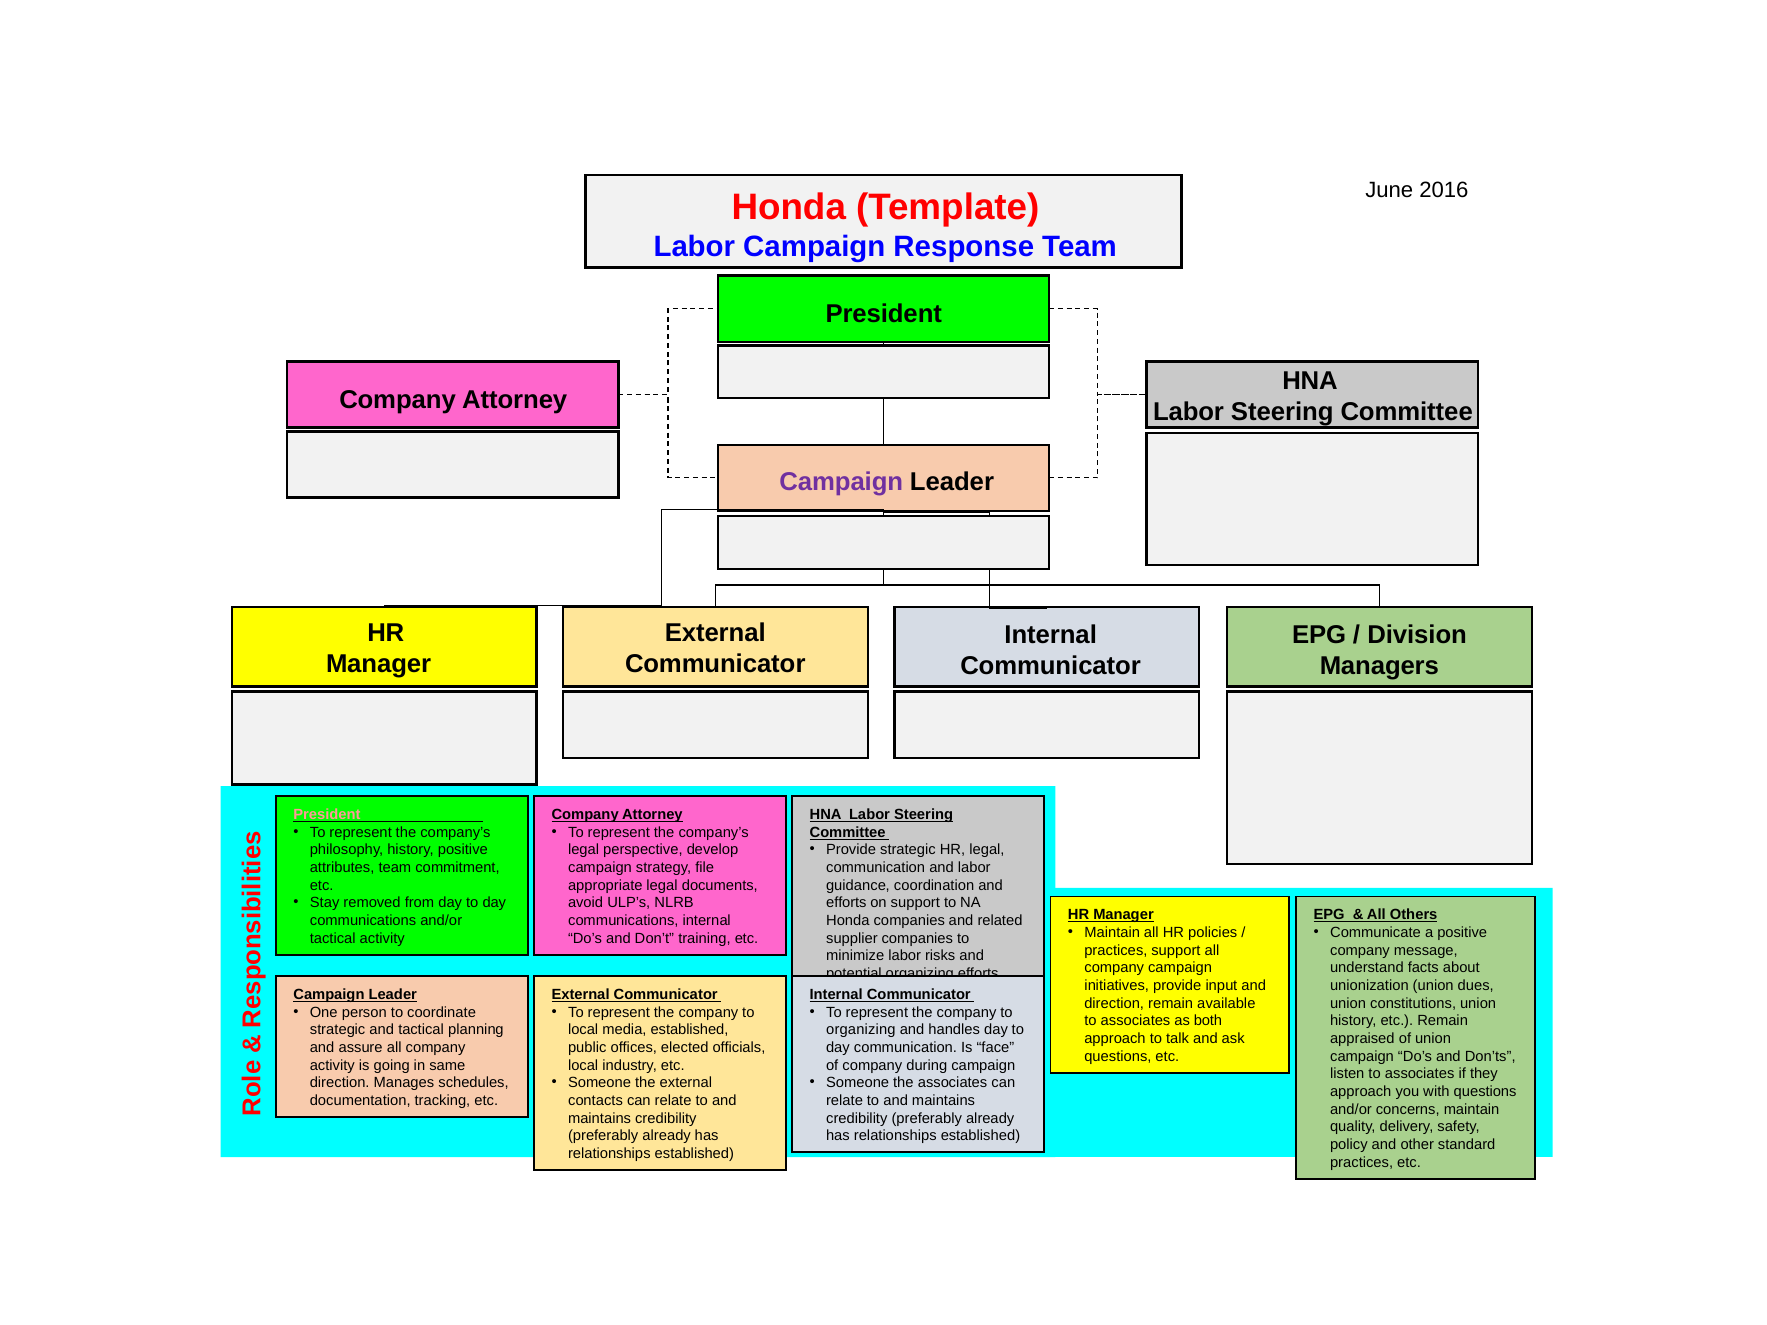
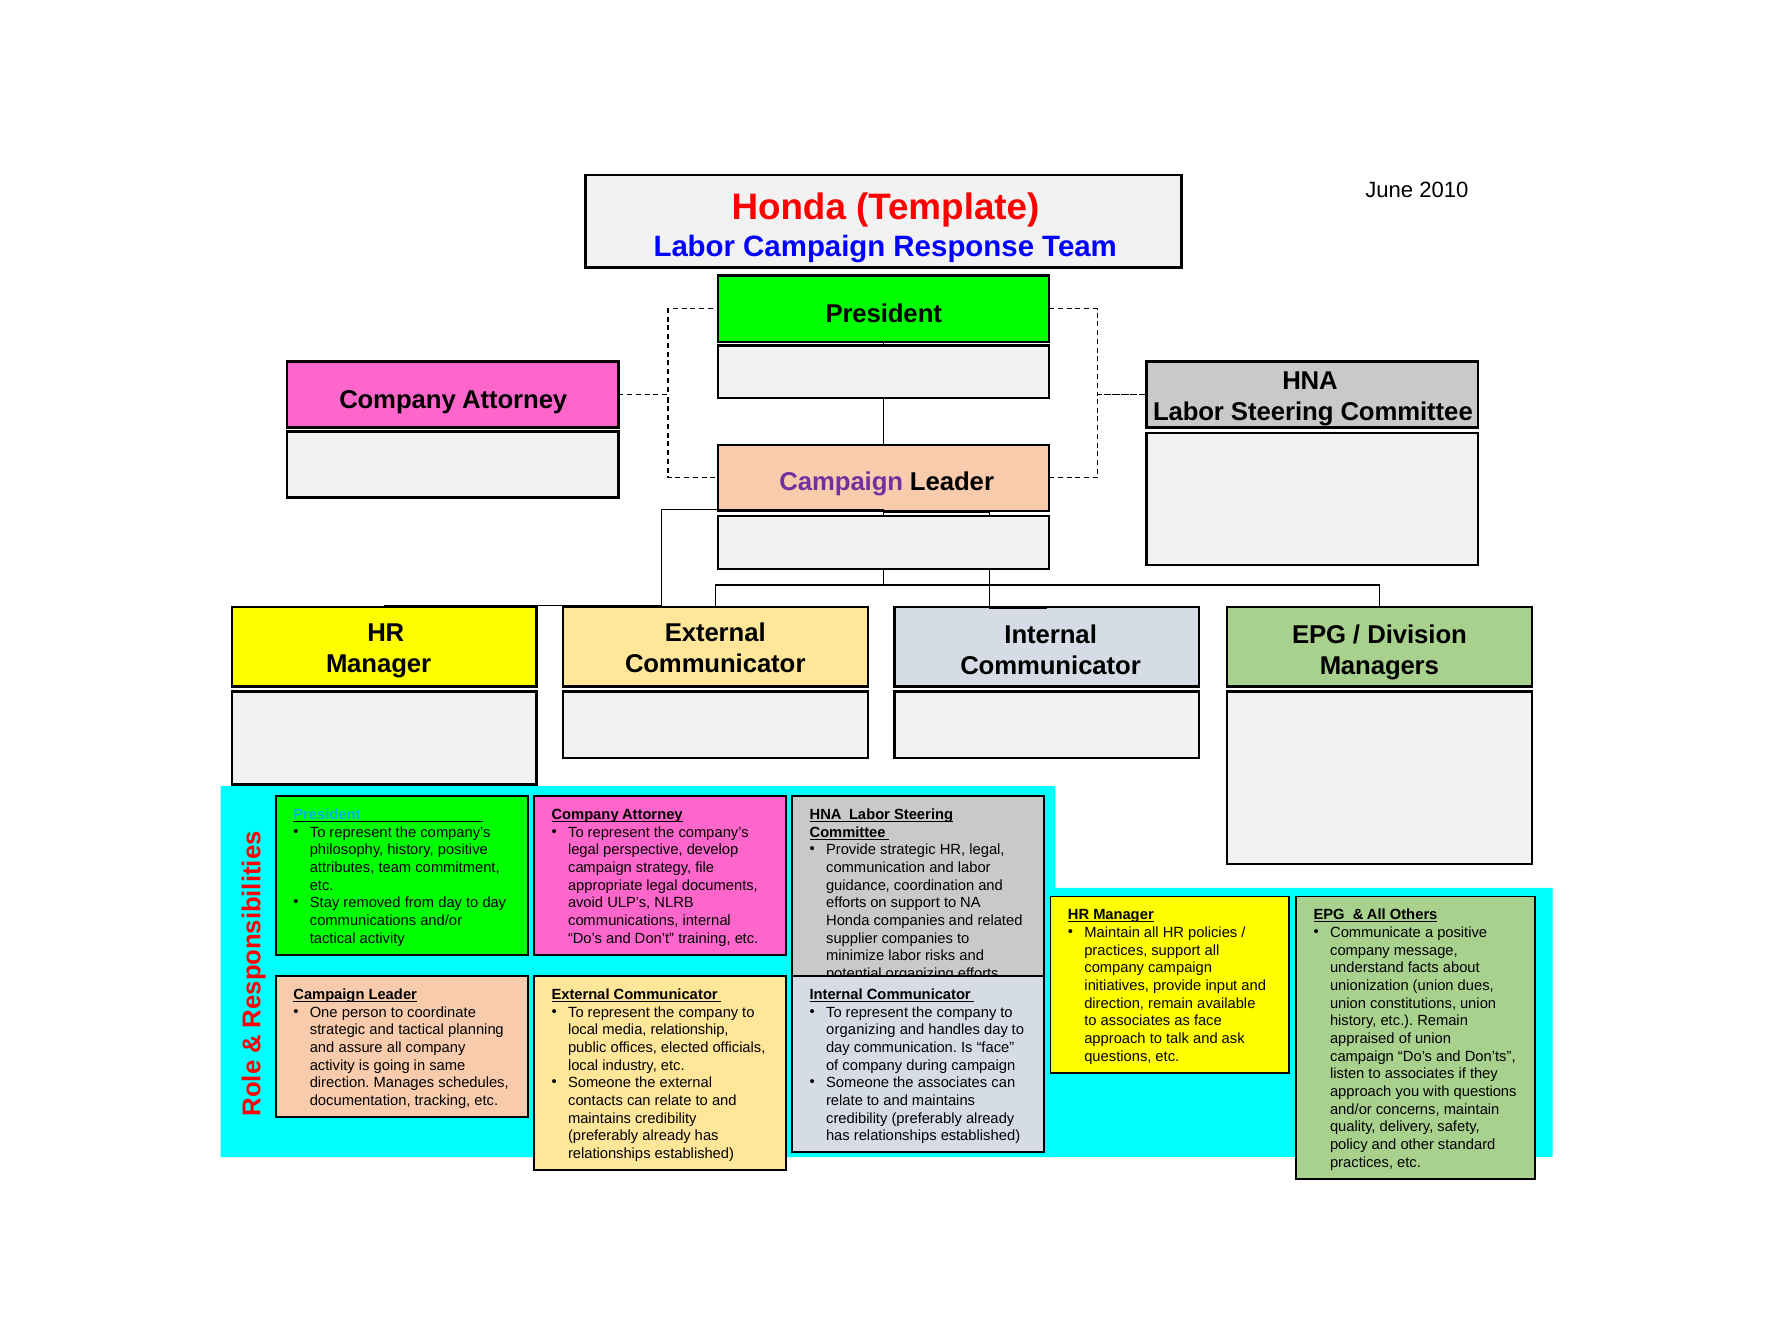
2016: 2016 -> 2010
President at (327, 815) colour: pink -> light blue
as both: both -> face
media established: established -> relationship
